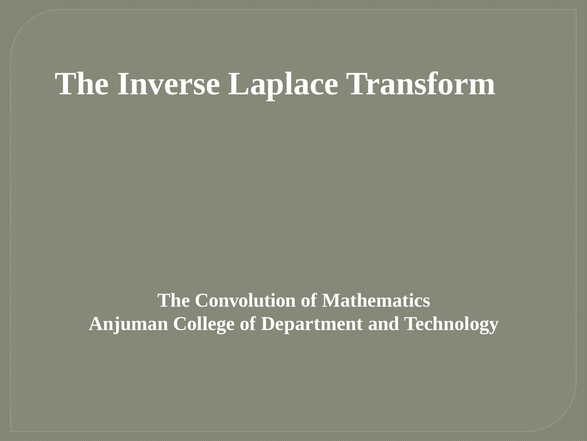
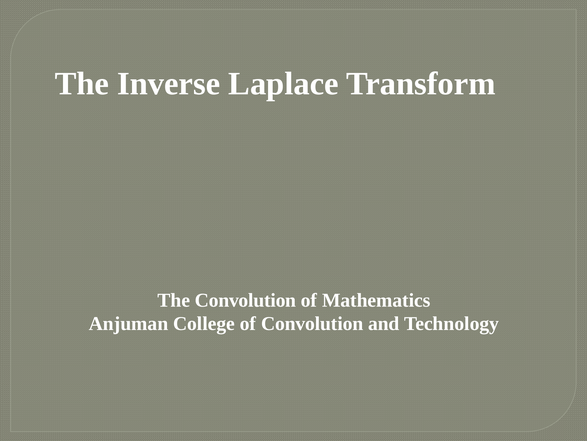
of Department: Department -> Convolution
